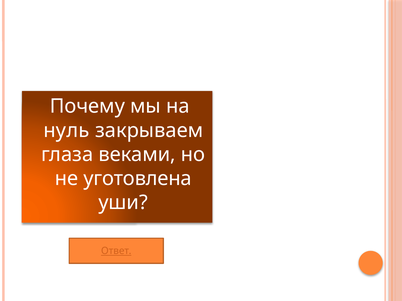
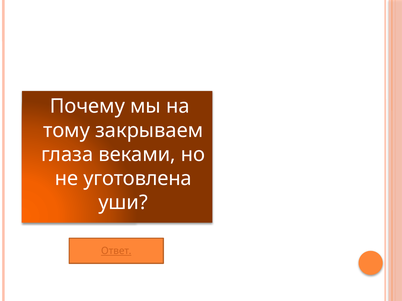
нуль: нуль -> тому
